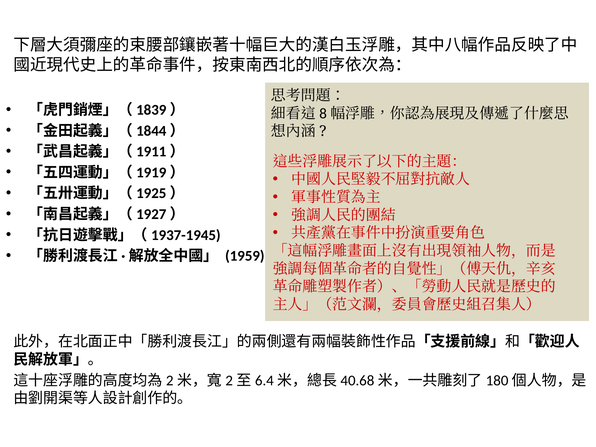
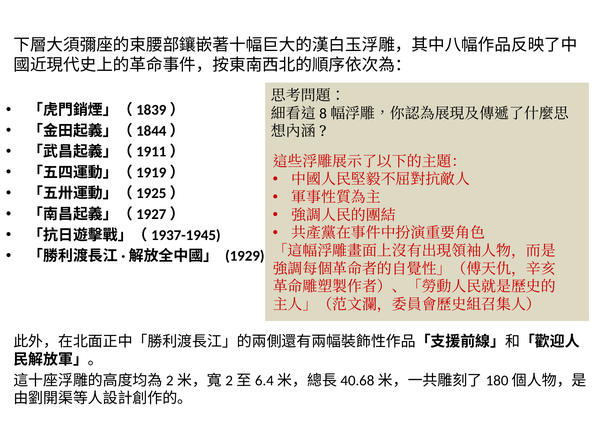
1959: 1959 -> 1929
